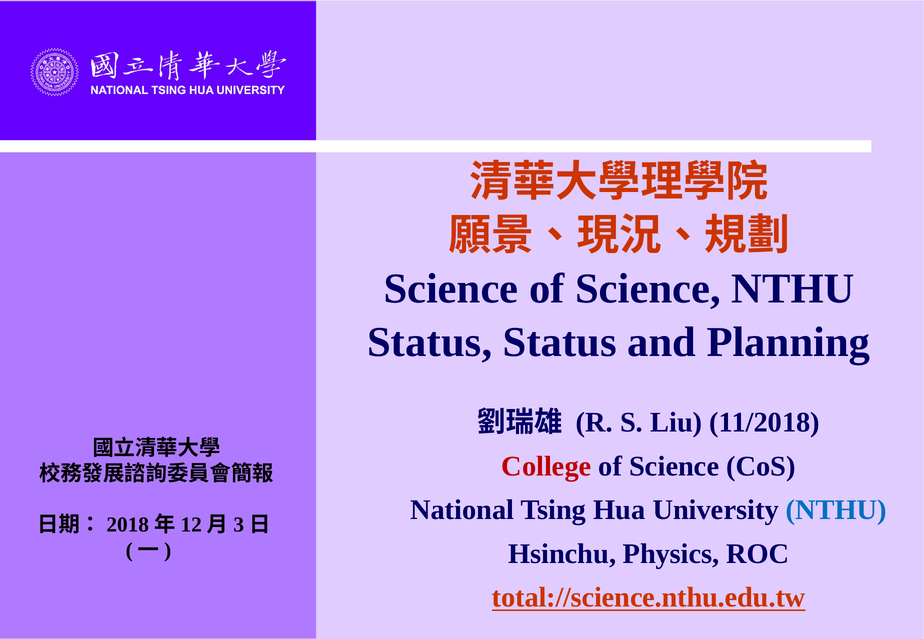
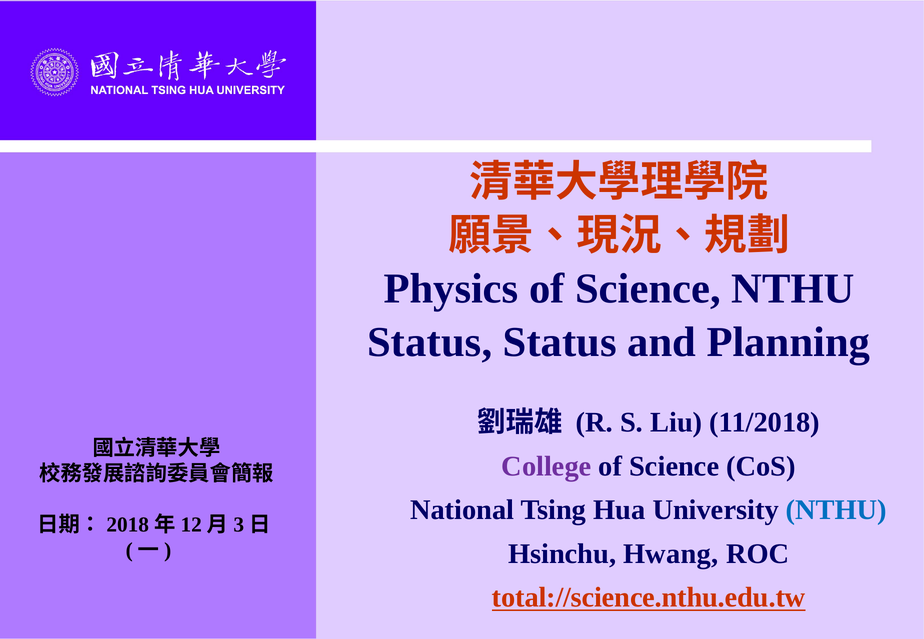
Science at (451, 289): Science -> Physics
College colour: red -> purple
Physics: Physics -> Hwang
